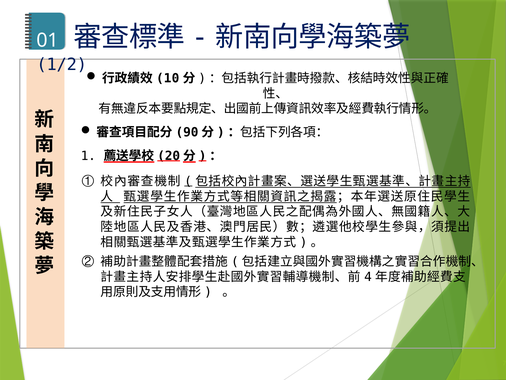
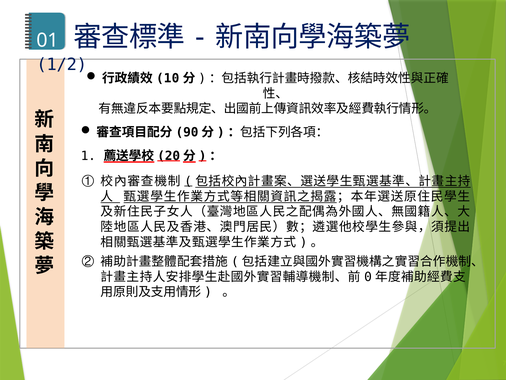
4: 4 -> 0
